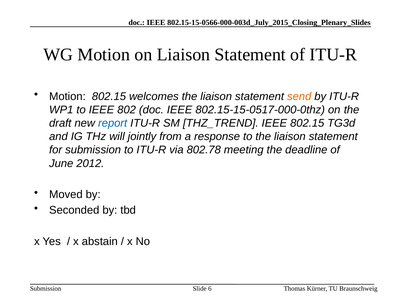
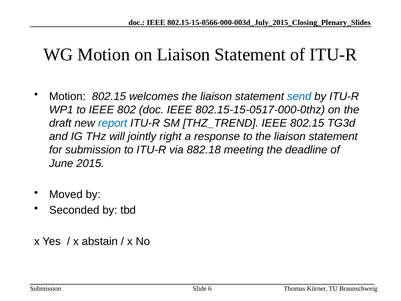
send colour: orange -> blue
from: from -> right
802.78: 802.78 -> 882.18
2012: 2012 -> 2015
